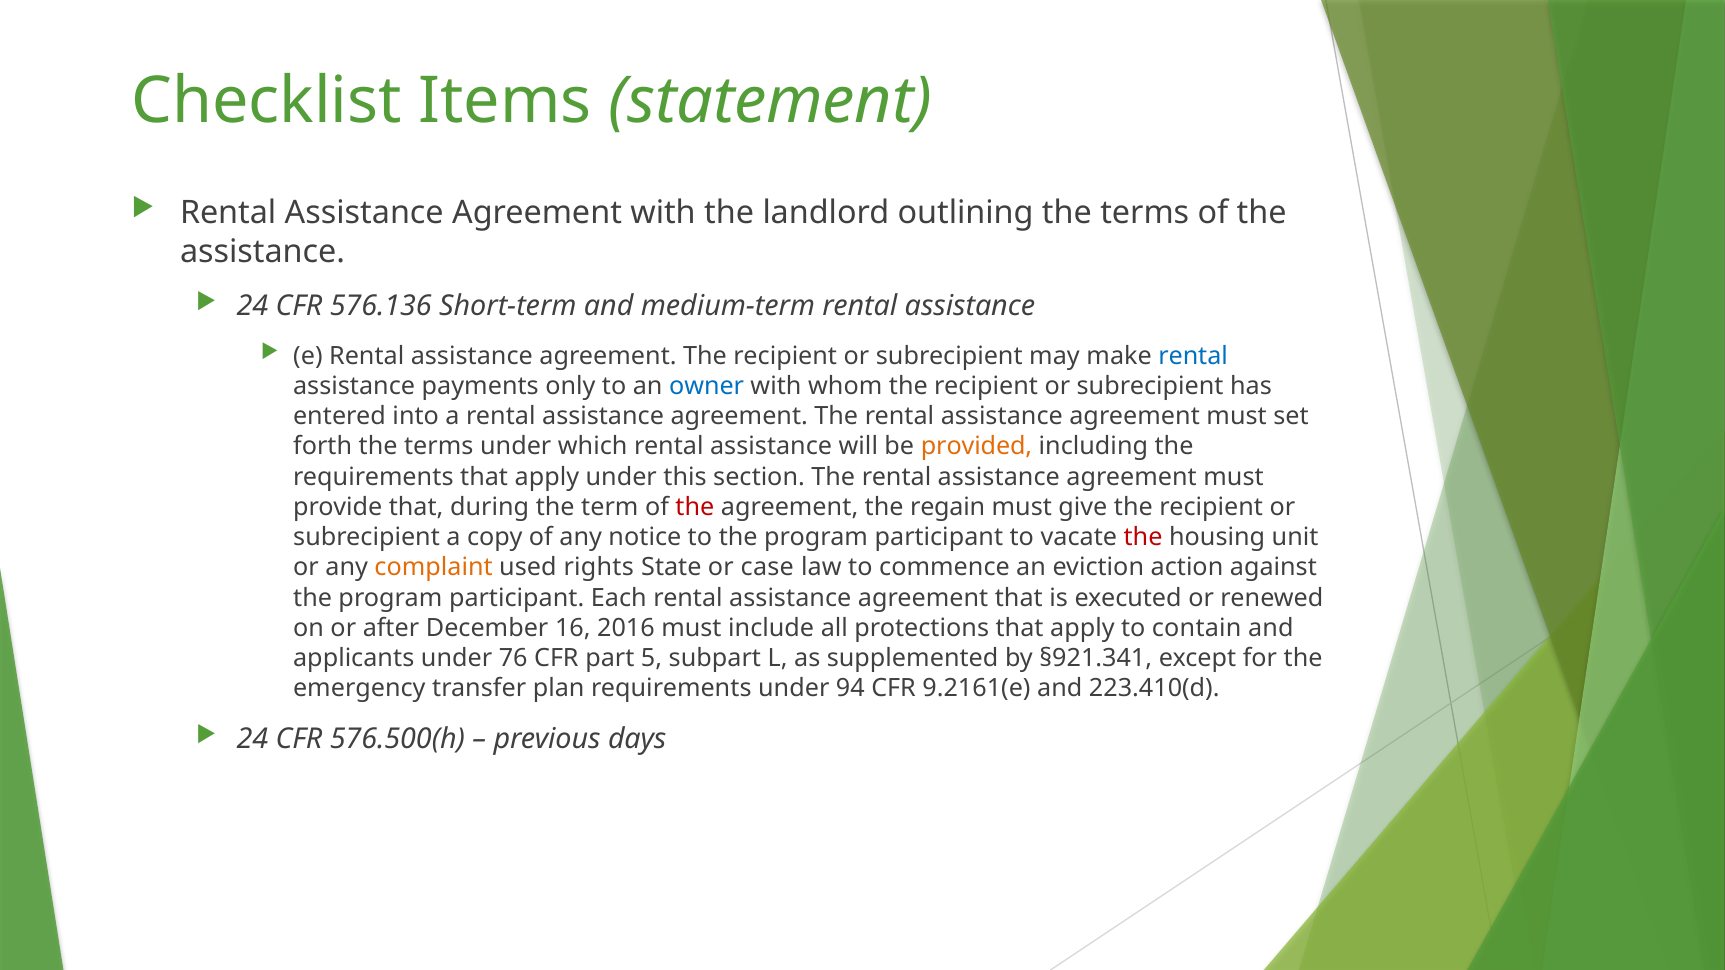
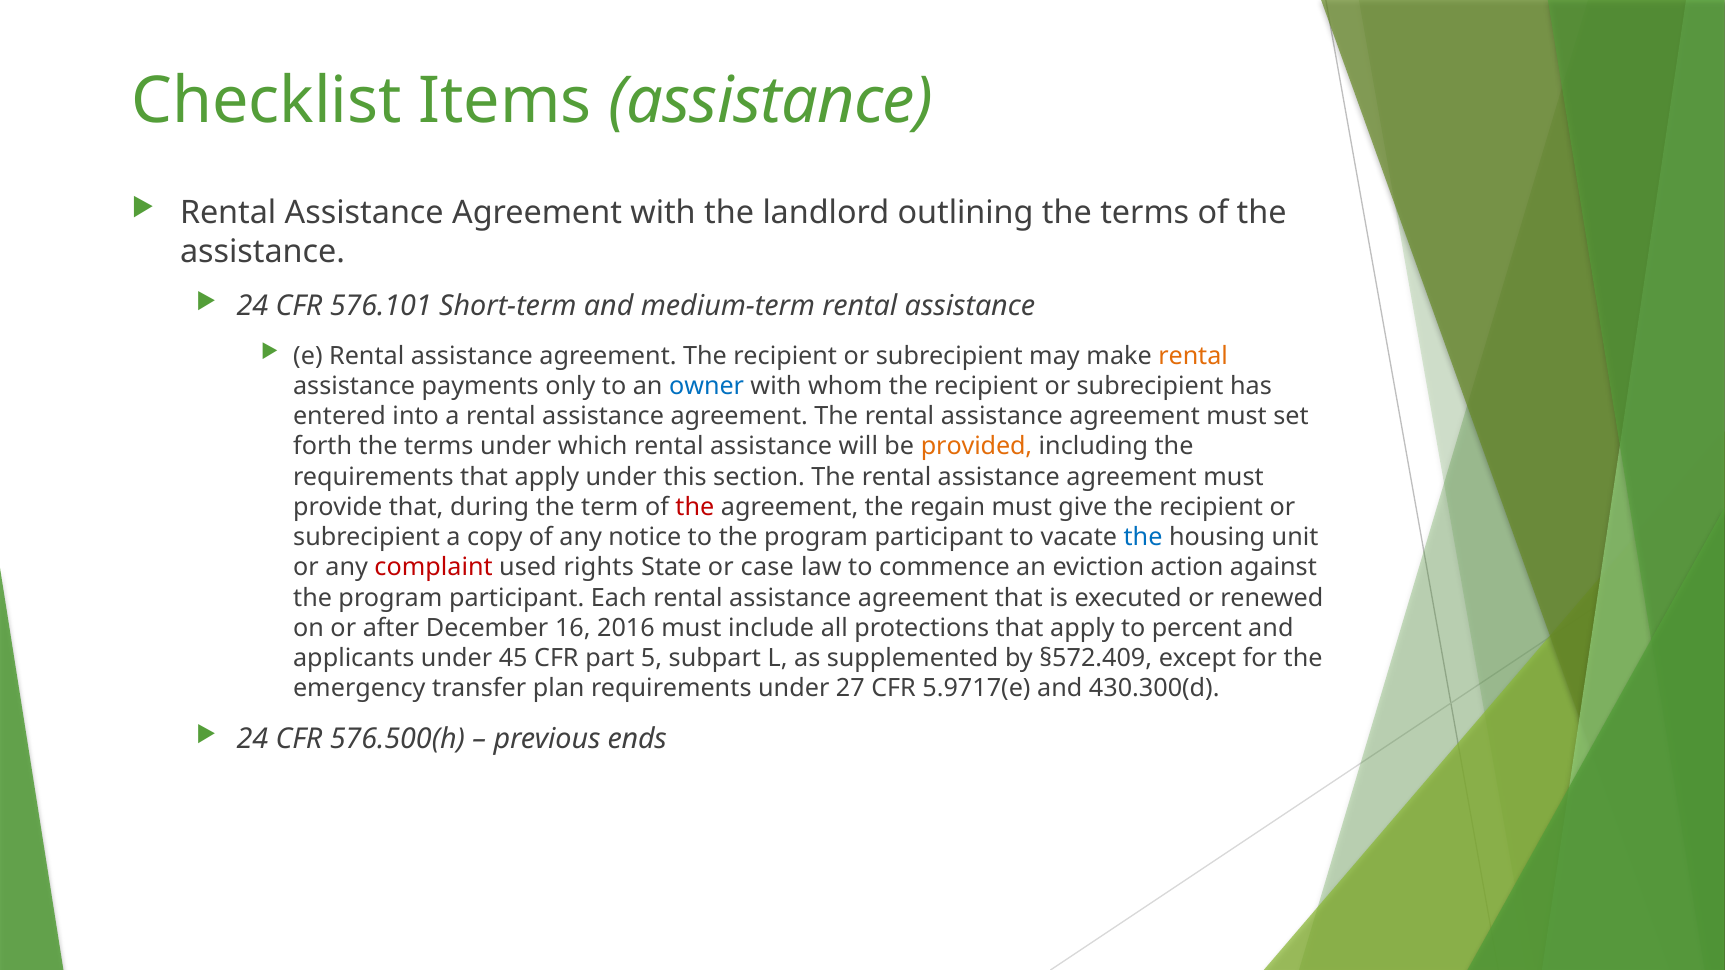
Items statement: statement -> assistance
576.136: 576.136 -> 576.101
rental at (1193, 356) colour: blue -> orange
the at (1143, 538) colour: red -> blue
complaint colour: orange -> red
contain: contain -> percent
76: 76 -> 45
§921.341: §921.341 -> §572.409
94: 94 -> 27
9.2161(e: 9.2161(e -> 5.9717(e
223.410(d: 223.410(d -> 430.300(d
days: days -> ends
